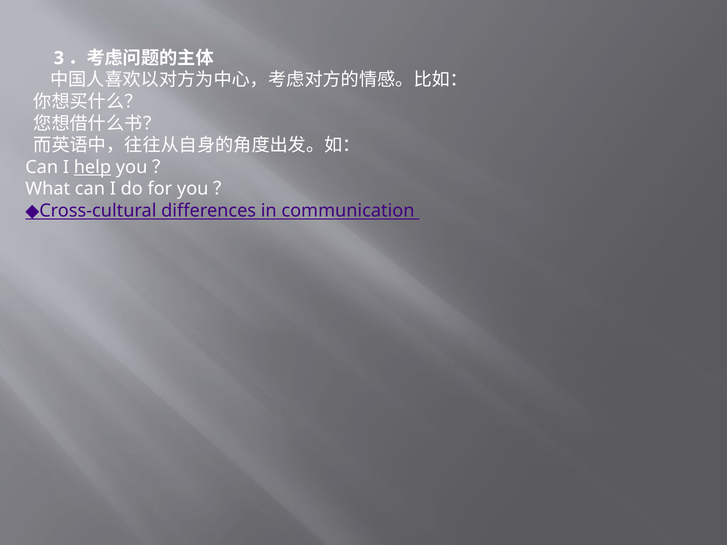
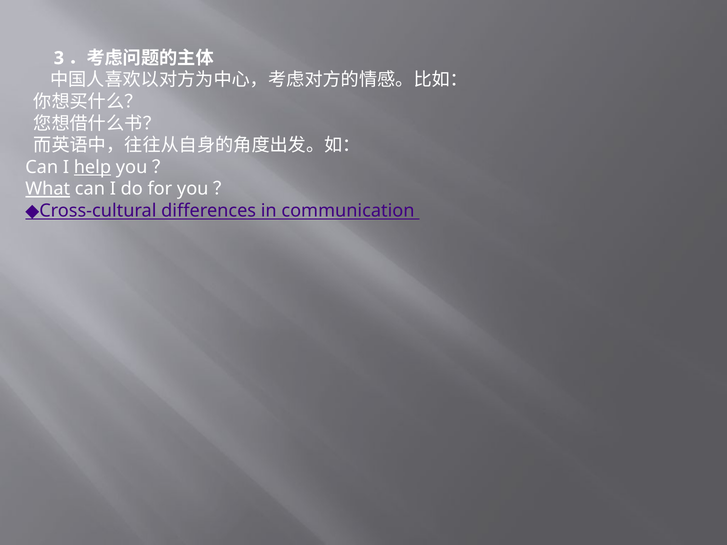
What underline: none -> present
